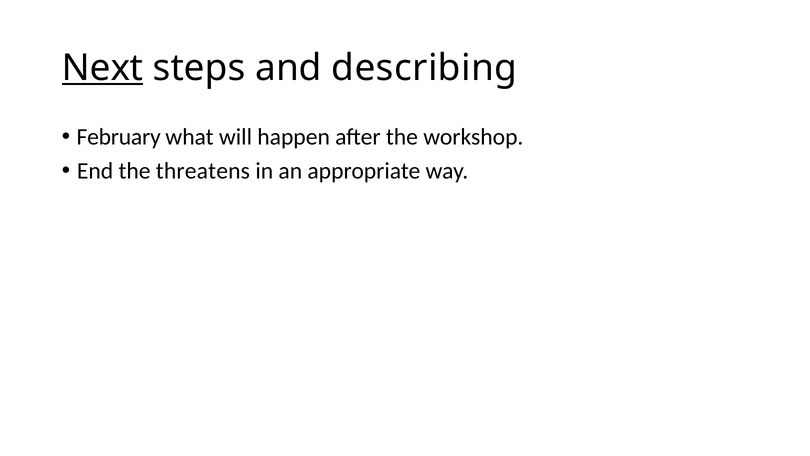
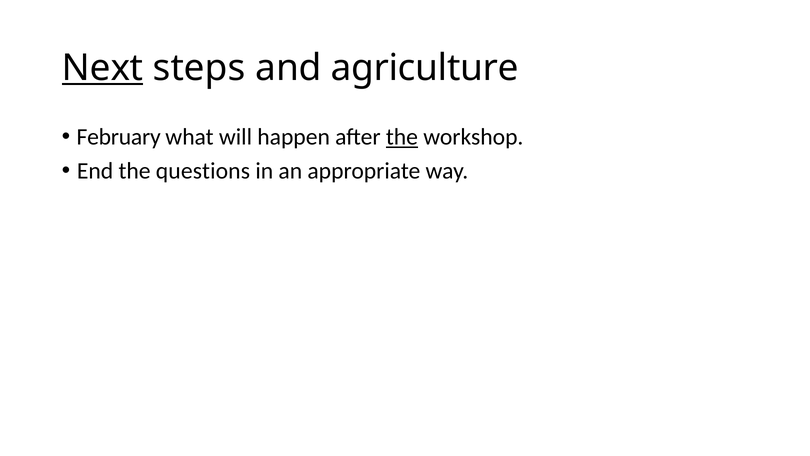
describing: describing -> agriculture
the at (402, 137) underline: none -> present
threatens: threatens -> questions
